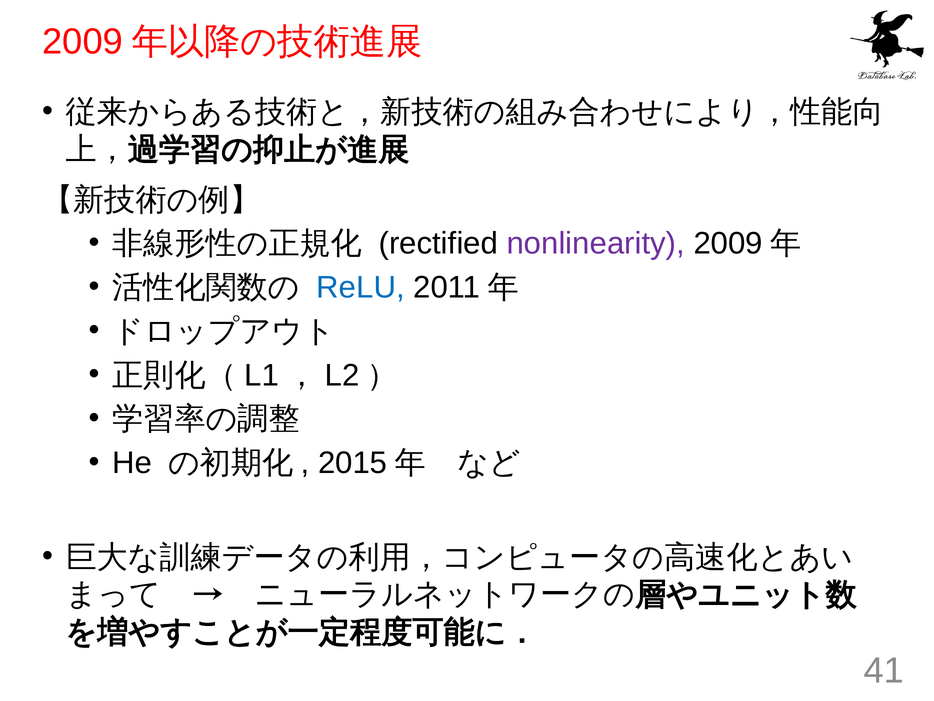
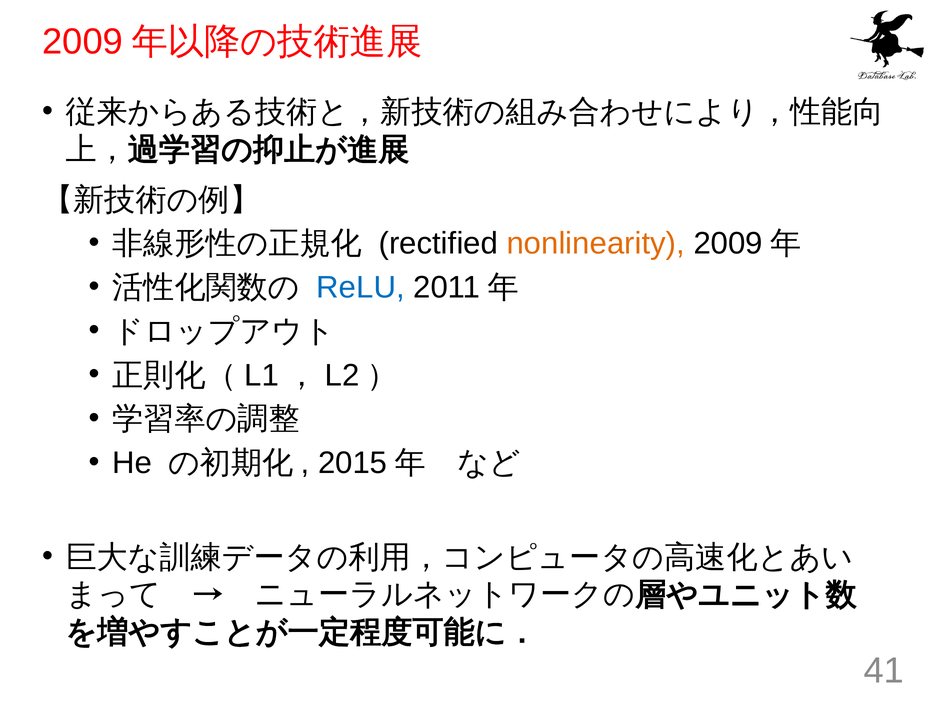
nonlinearity colour: purple -> orange
